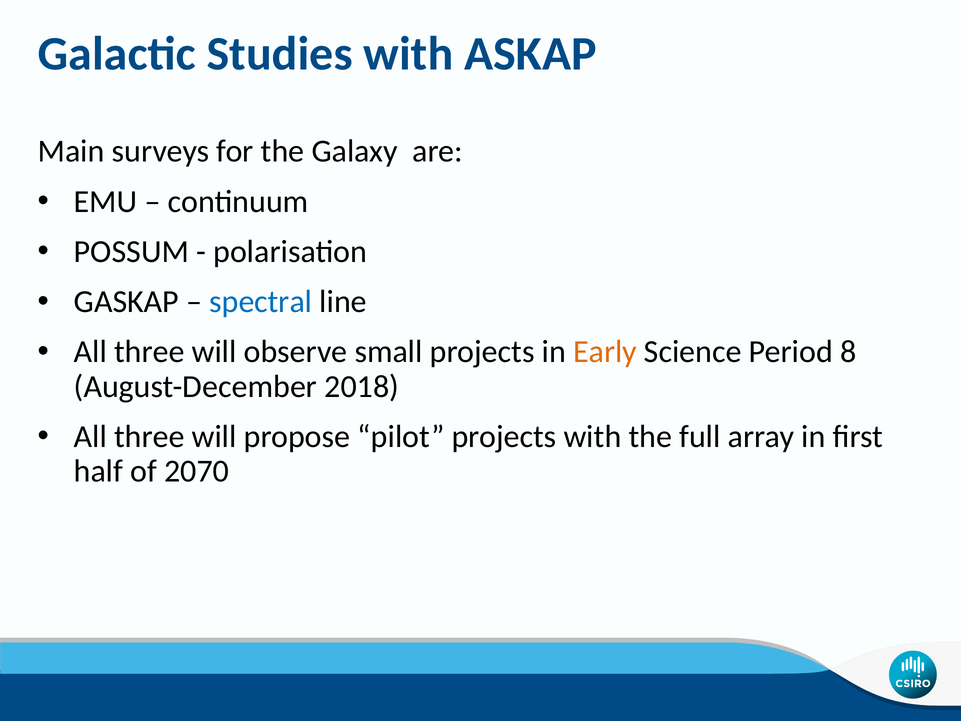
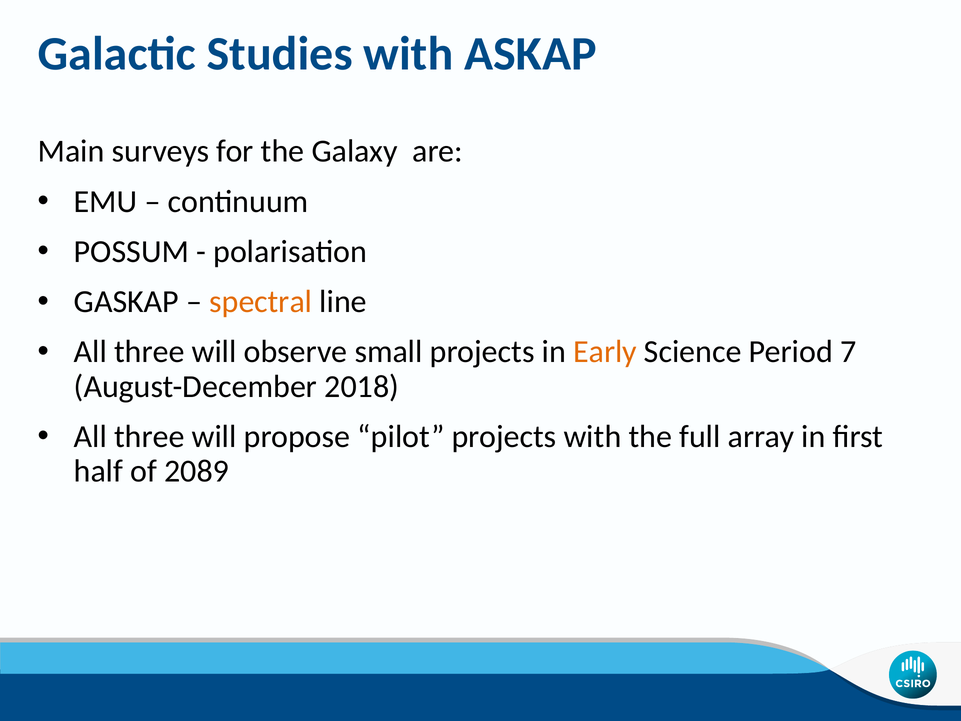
spectral colour: blue -> orange
8: 8 -> 7
2070: 2070 -> 2089
